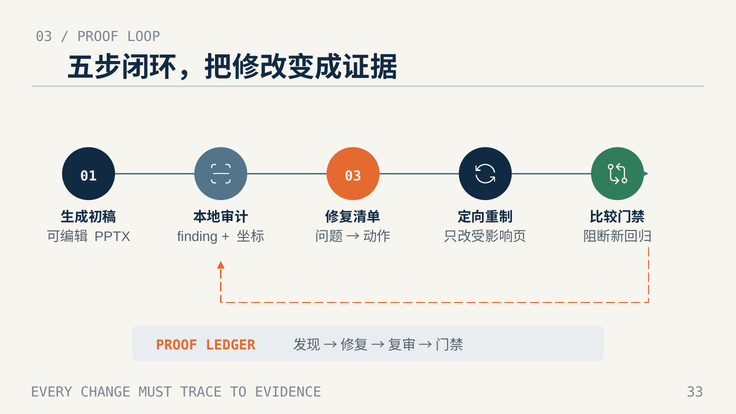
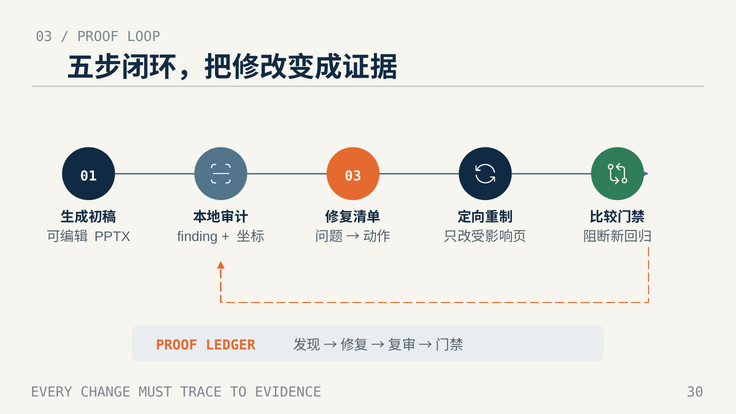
33: 33 -> 30
